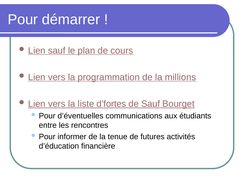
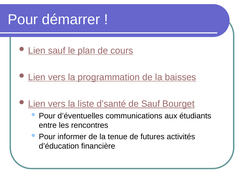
millions: millions -> baisses
d’fortes: d’fortes -> d’santé
